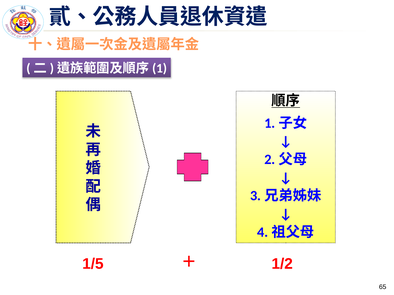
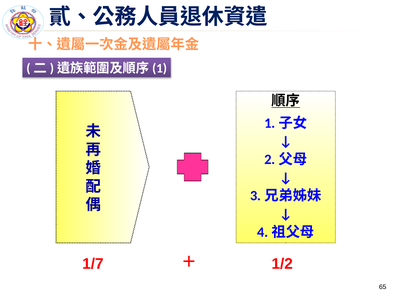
1/5: 1/5 -> 1/7
